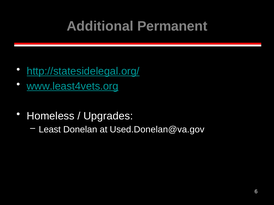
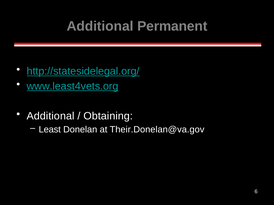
Homeless at (51, 116): Homeless -> Additional
Upgrades: Upgrades -> Obtaining
Used.Donelan@va.gov: Used.Donelan@va.gov -> Their.Donelan@va.gov
